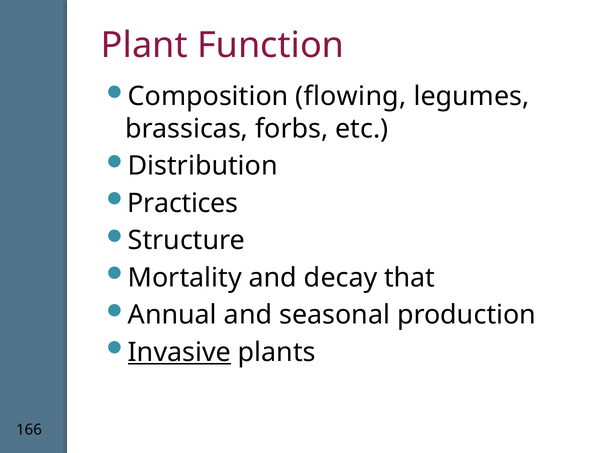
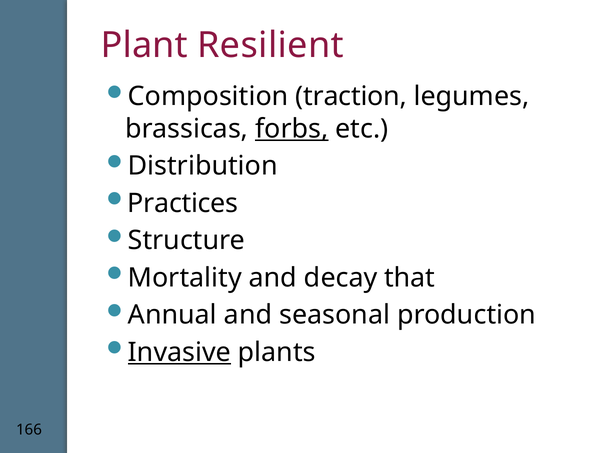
Function: Function -> Resilient
flowing: flowing -> traction
forbs underline: none -> present
